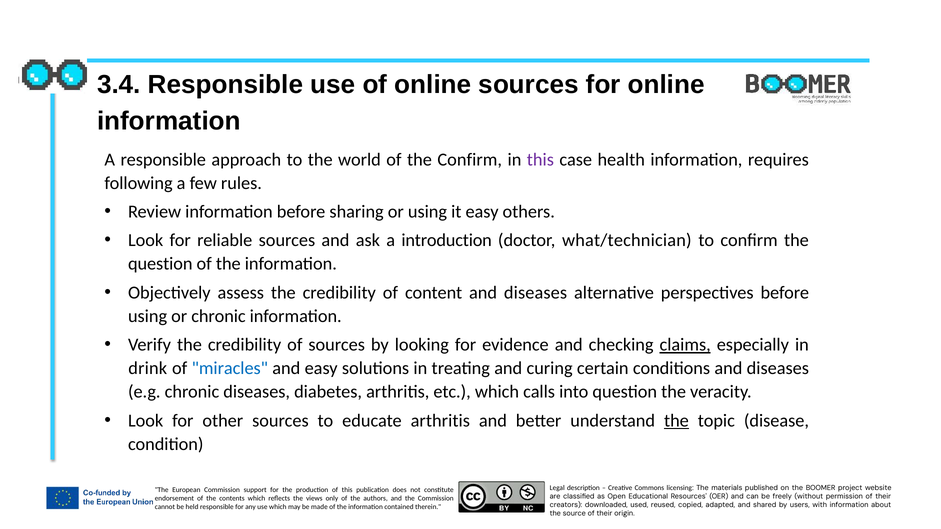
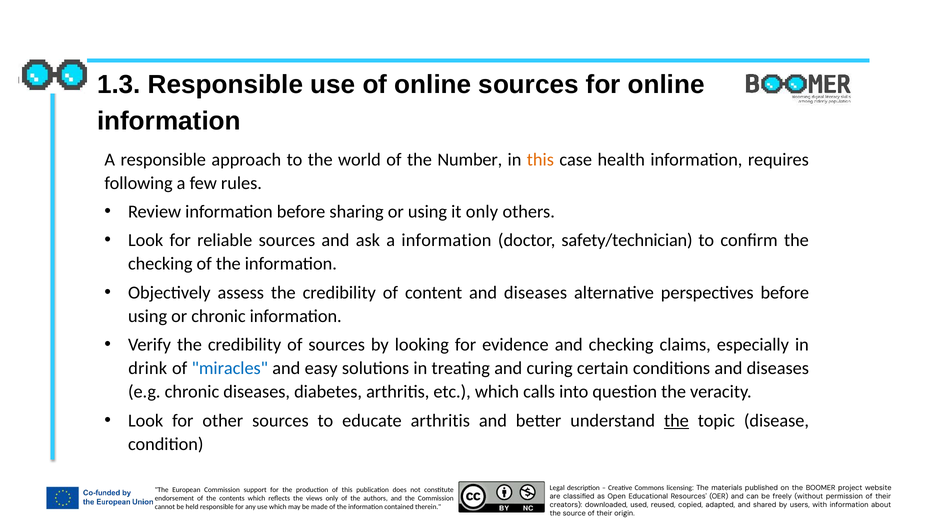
3.4: 3.4 -> 1.3
the Confirm: Confirm -> Number
this at (540, 160) colour: purple -> orange
it easy: easy -> only
a introduction: introduction -> information
what/technician: what/technician -> safety/technician
question at (160, 264): question -> checking
claims underline: present -> none
